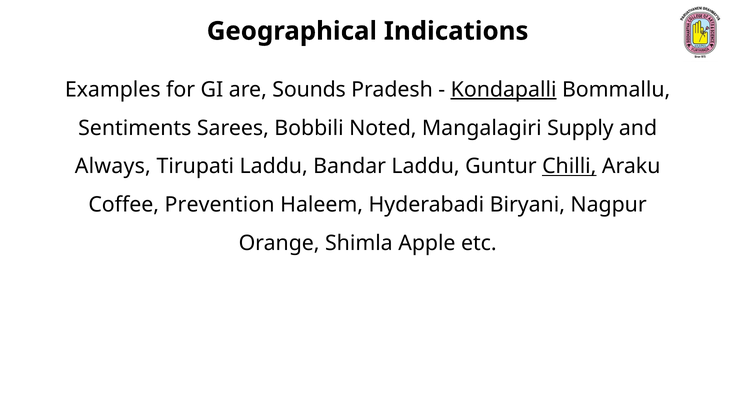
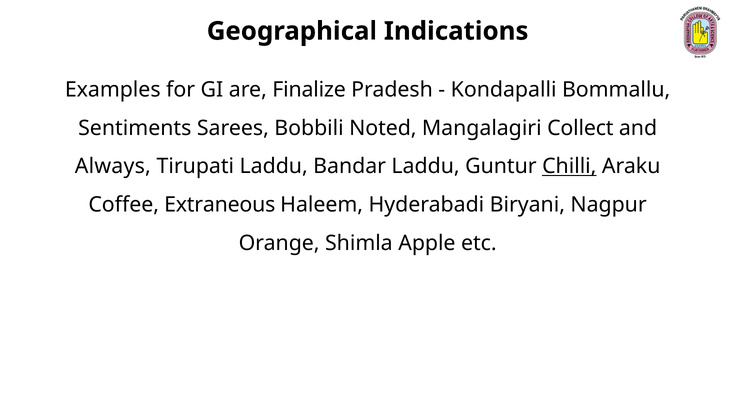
Sounds: Sounds -> Finalize
Kondapalli underline: present -> none
Supply: Supply -> Collect
Prevention: Prevention -> Extraneous
